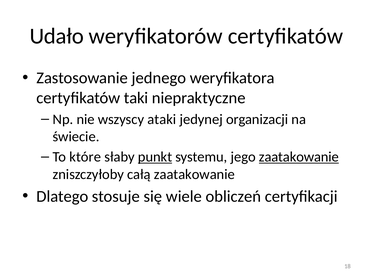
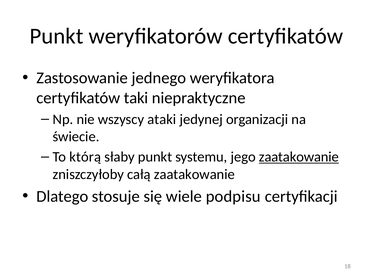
Udało at (57, 36): Udało -> Punkt
które: które -> którą
punkt at (155, 157) underline: present -> none
obliczeń: obliczeń -> podpisu
